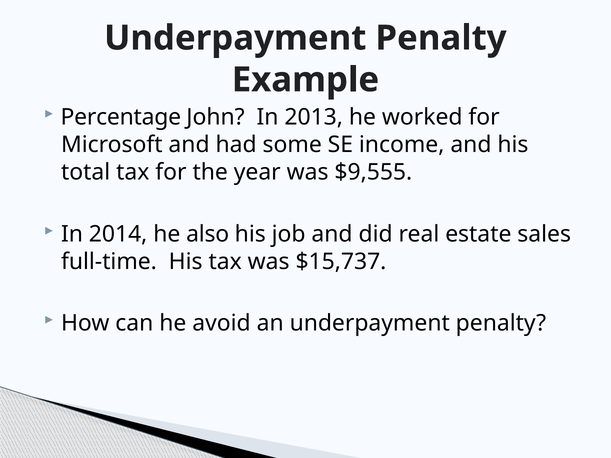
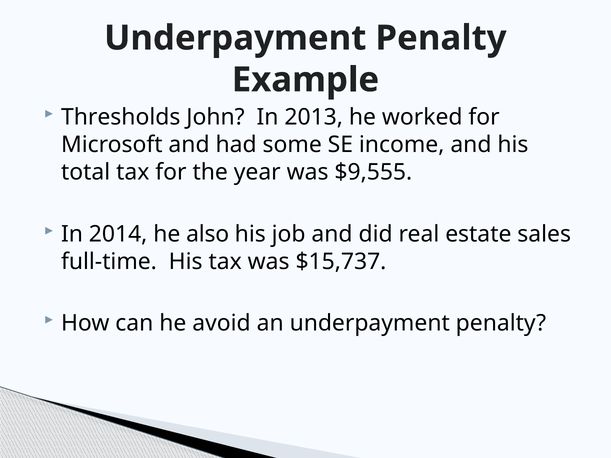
Percentage: Percentage -> Thresholds
